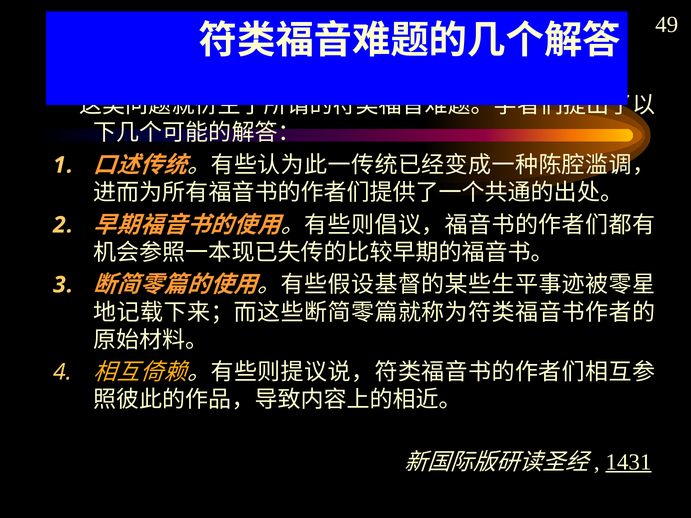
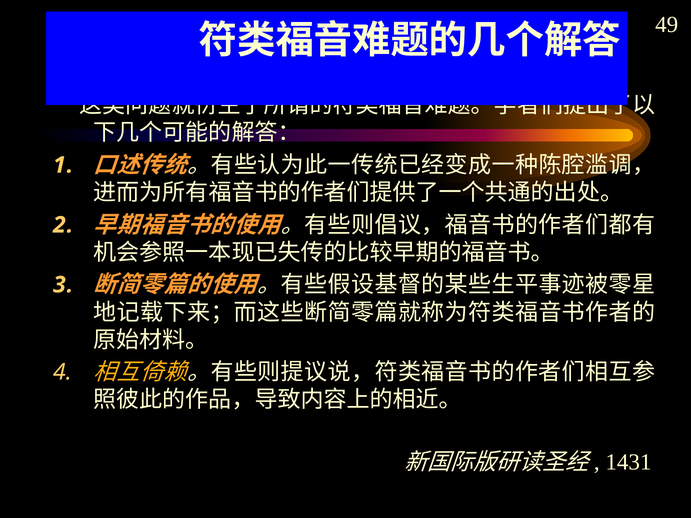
1431 underline: present -> none
